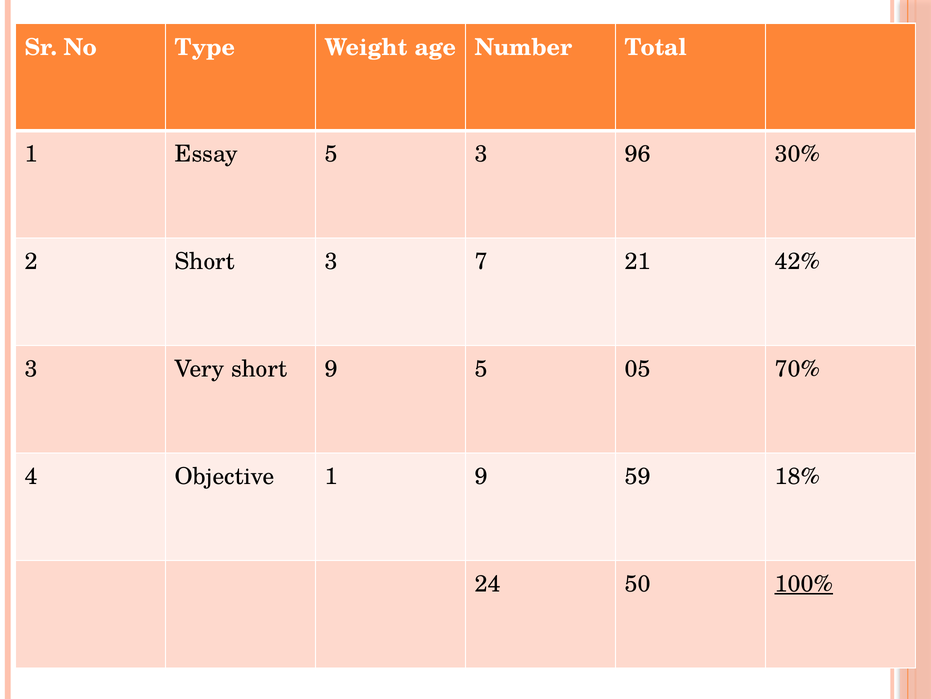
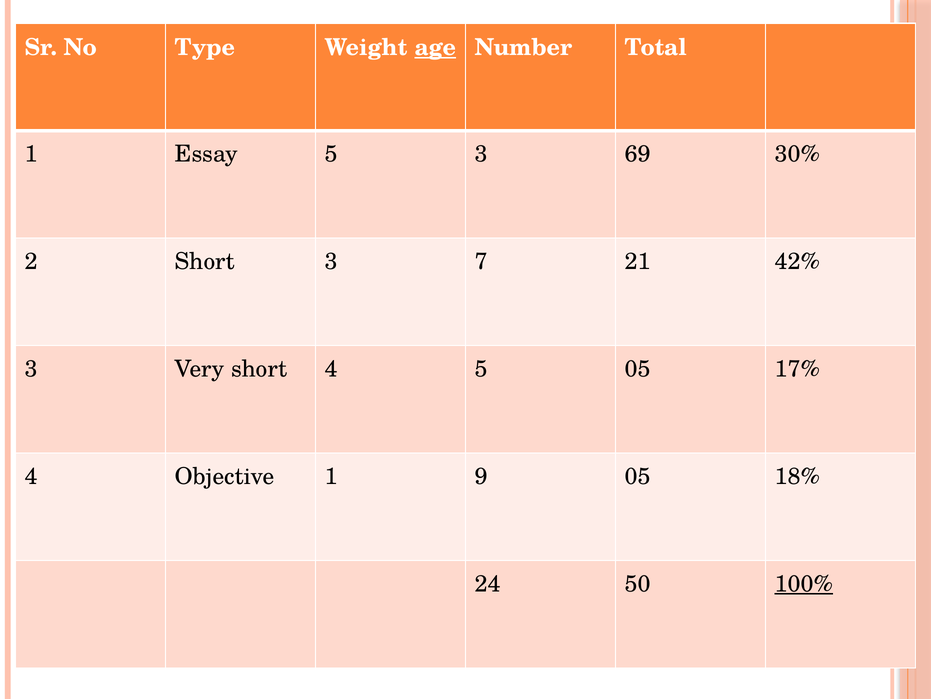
age underline: none -> present
96: 96 -> 69
short 9: 9 -> 4
70%: 70% -> 17%
9 59: 59 -> 05
